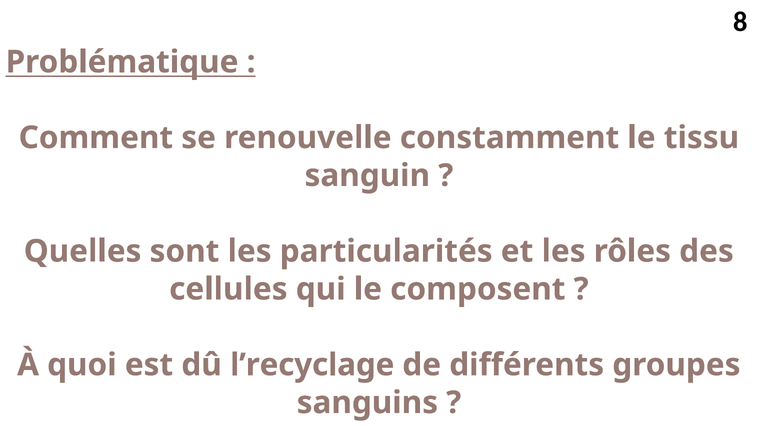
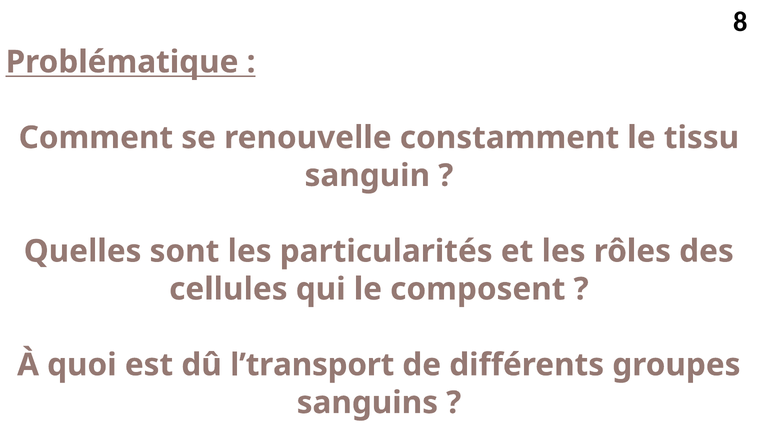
l’recyclage: l’recyclage -> l’transport
